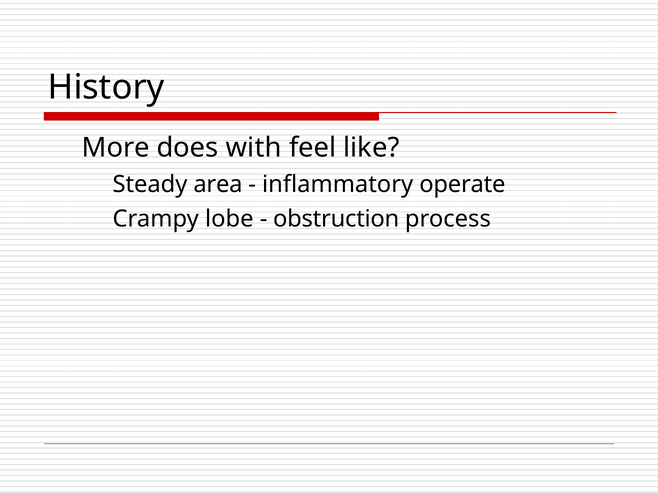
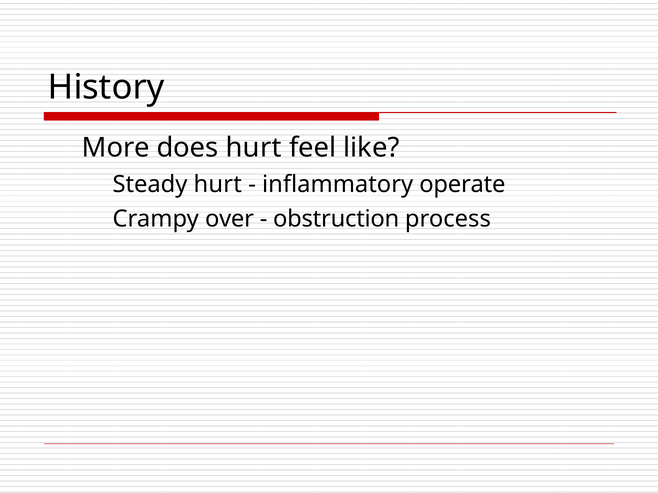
does with: with -> hurt
Steady area: area -> hurt
lobe: lobe -> over
